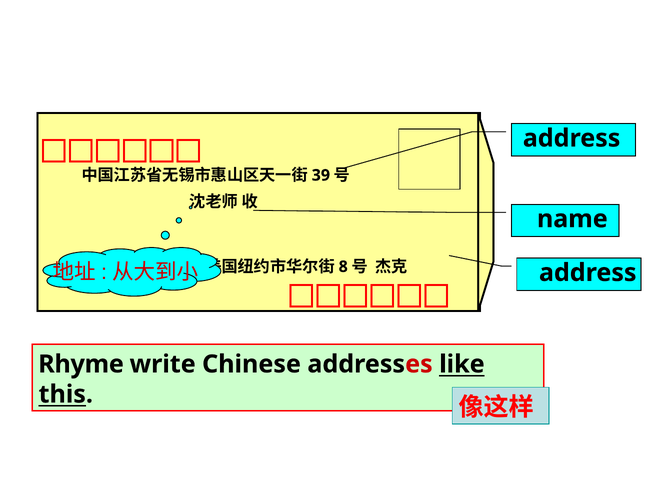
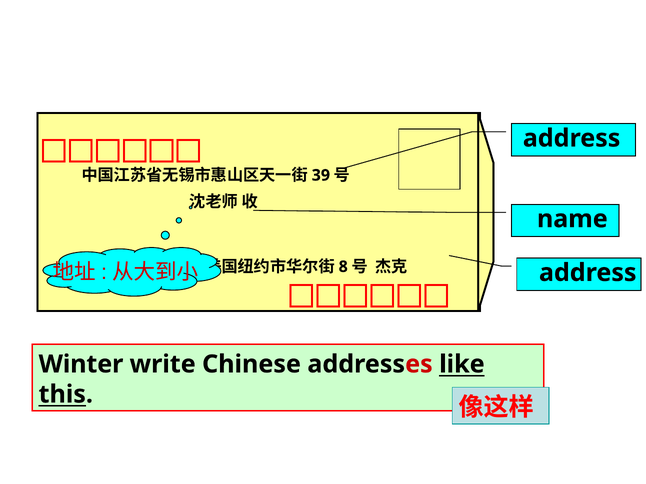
Rhyme: Rhyme -> Winter
